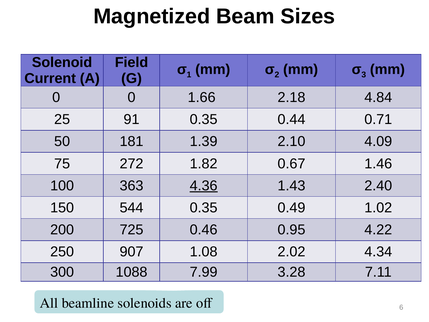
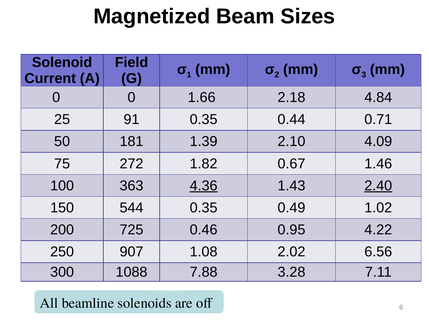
2.40 underline: none -> present
4.34: 4.34 -> 6.56
7.99: 7.99 -> 7.88
